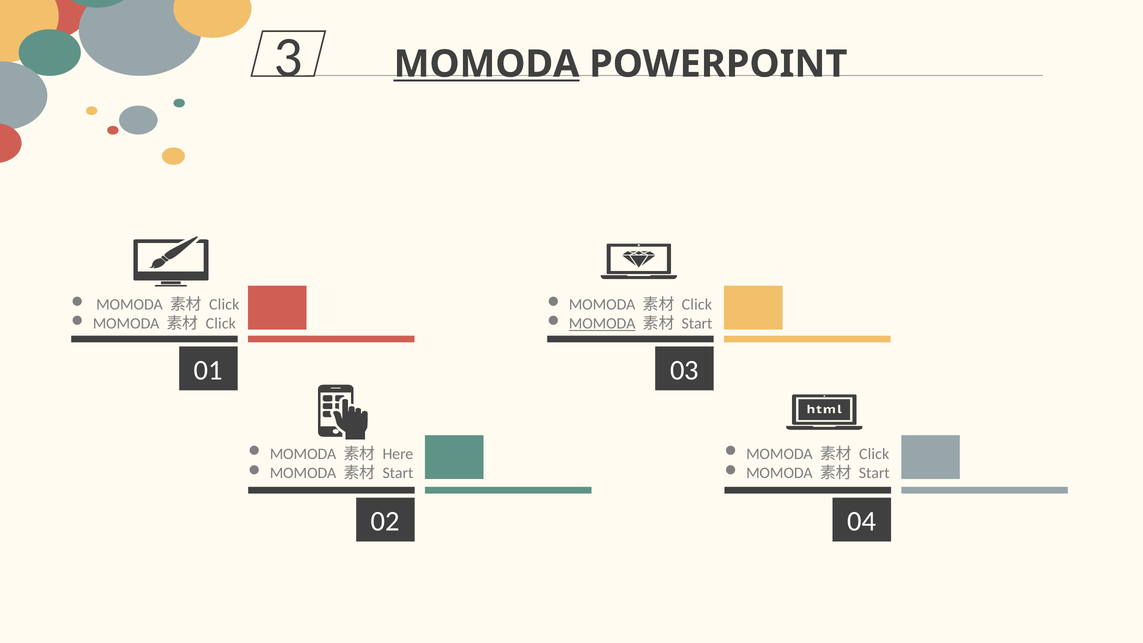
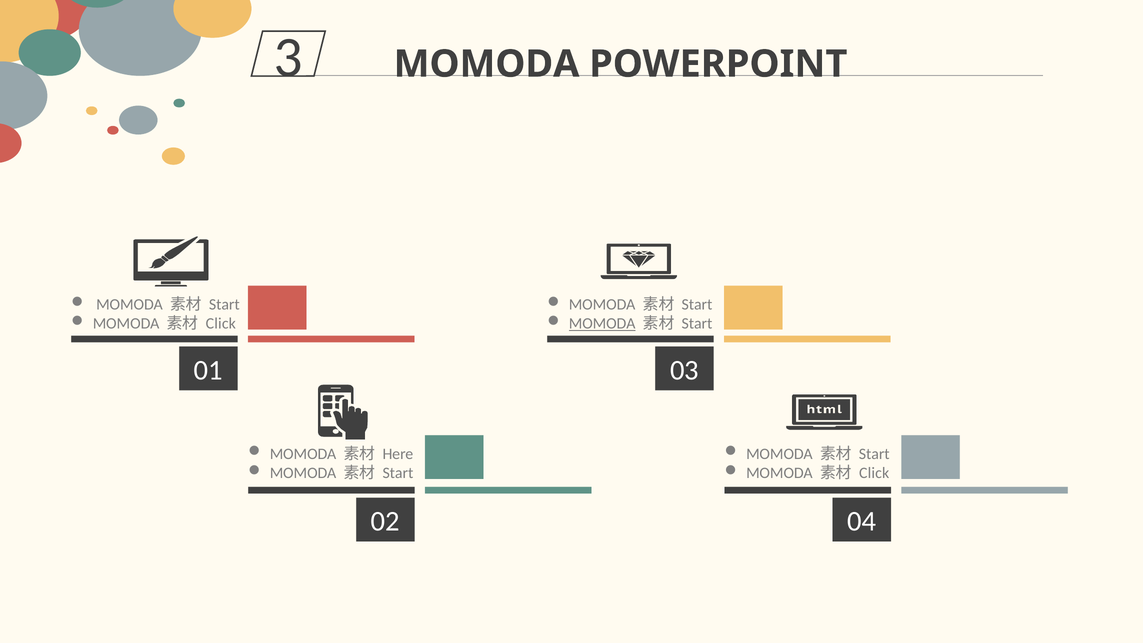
MOMODA at (487, 64) underline: present -> none
Click at (224, 304): Click -> Start
Click at (697, 304): Click -> Start
Click at (874, 454): Click -> Start
Start at (874, 473): Start -> Click
